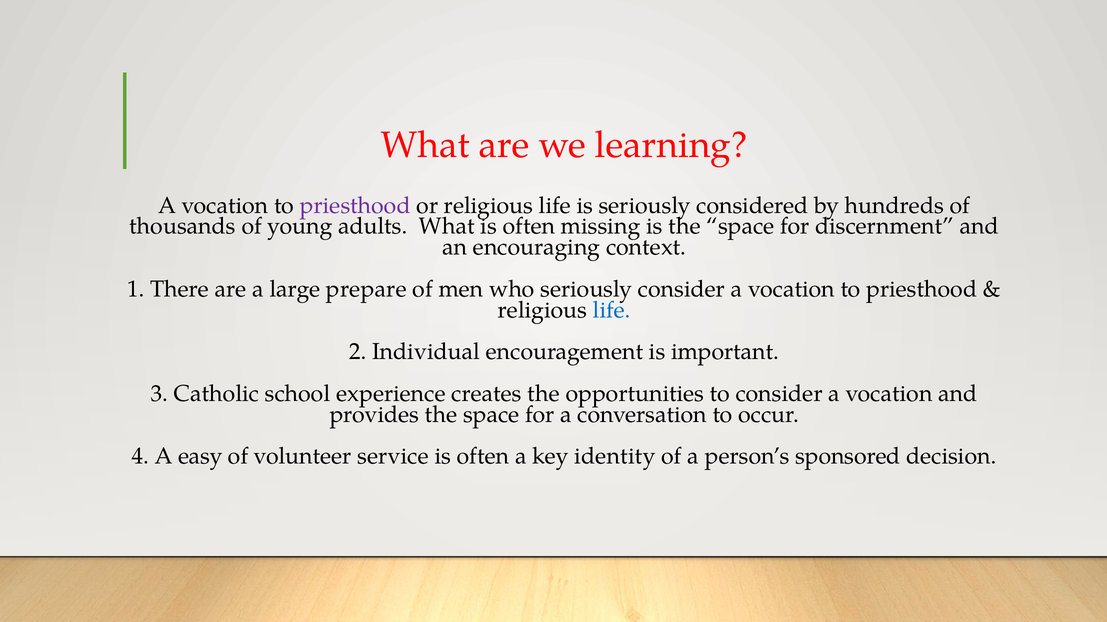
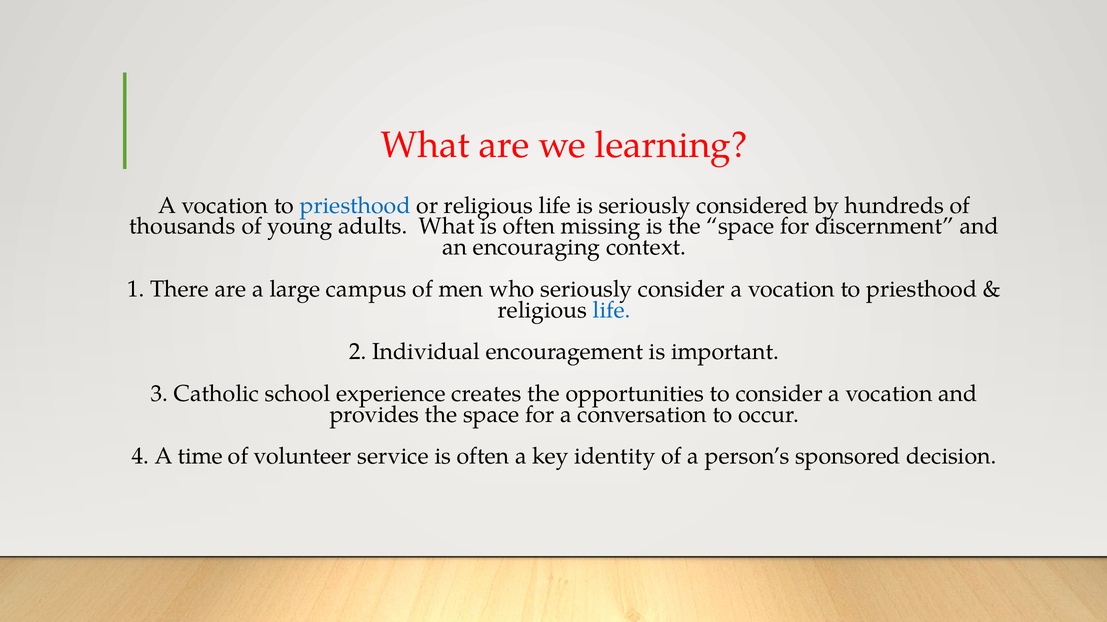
priesthood at (355, 206) colour: purple -> blue
prepare: prepare -> campus
easy: easy -> time
